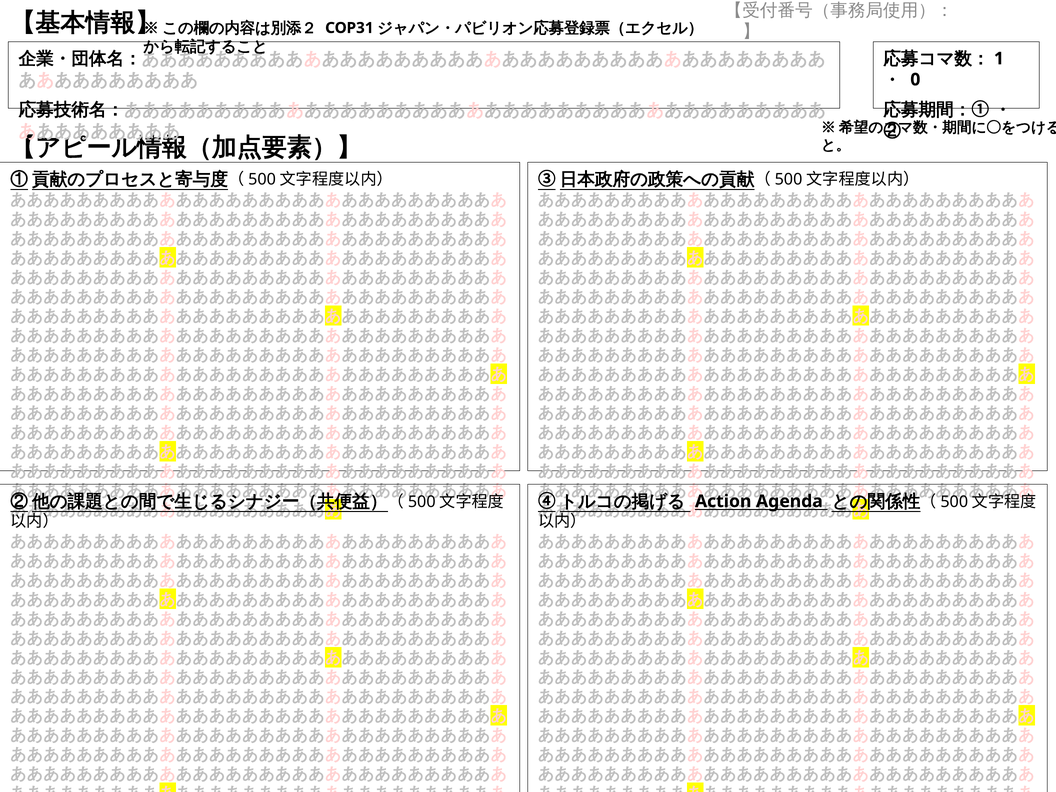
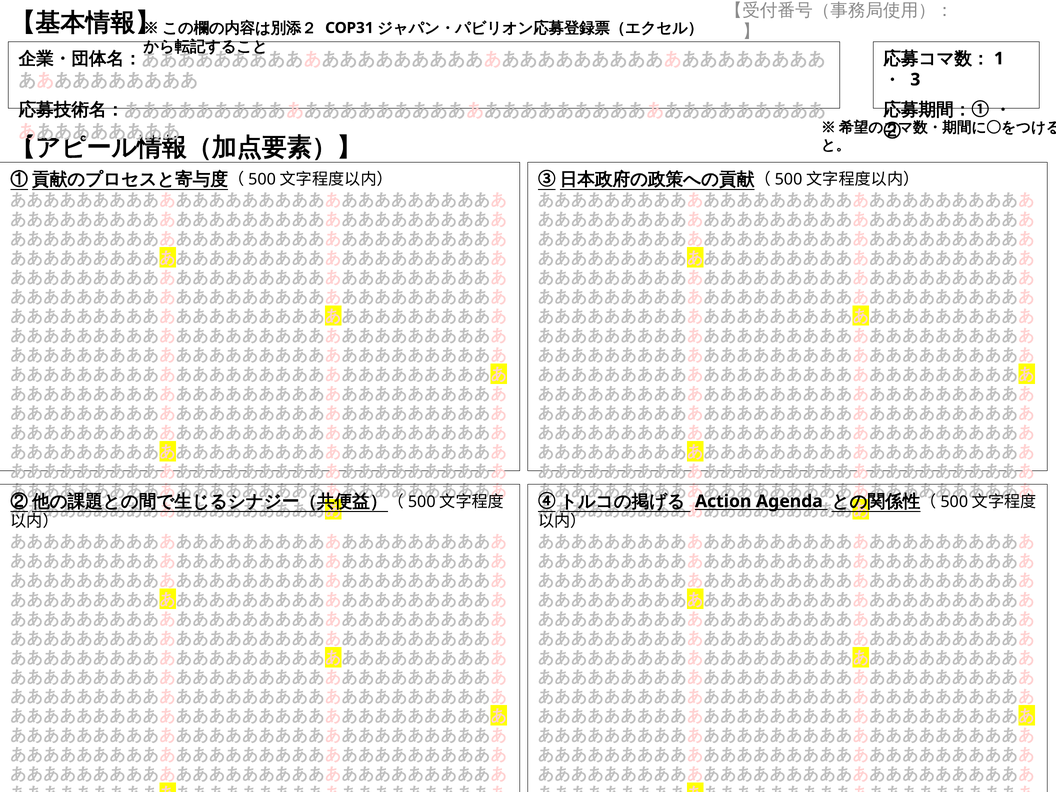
0: 0 -> 3
